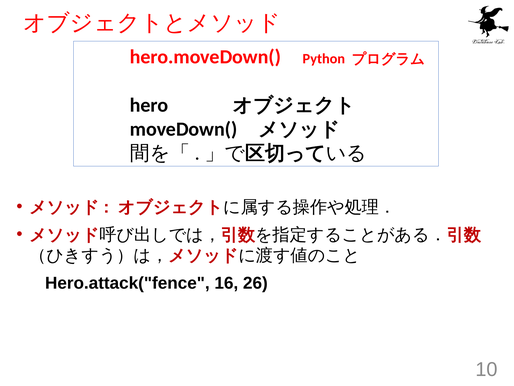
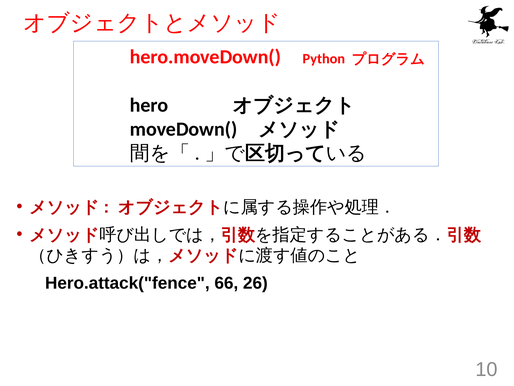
16: 16 -> 66
